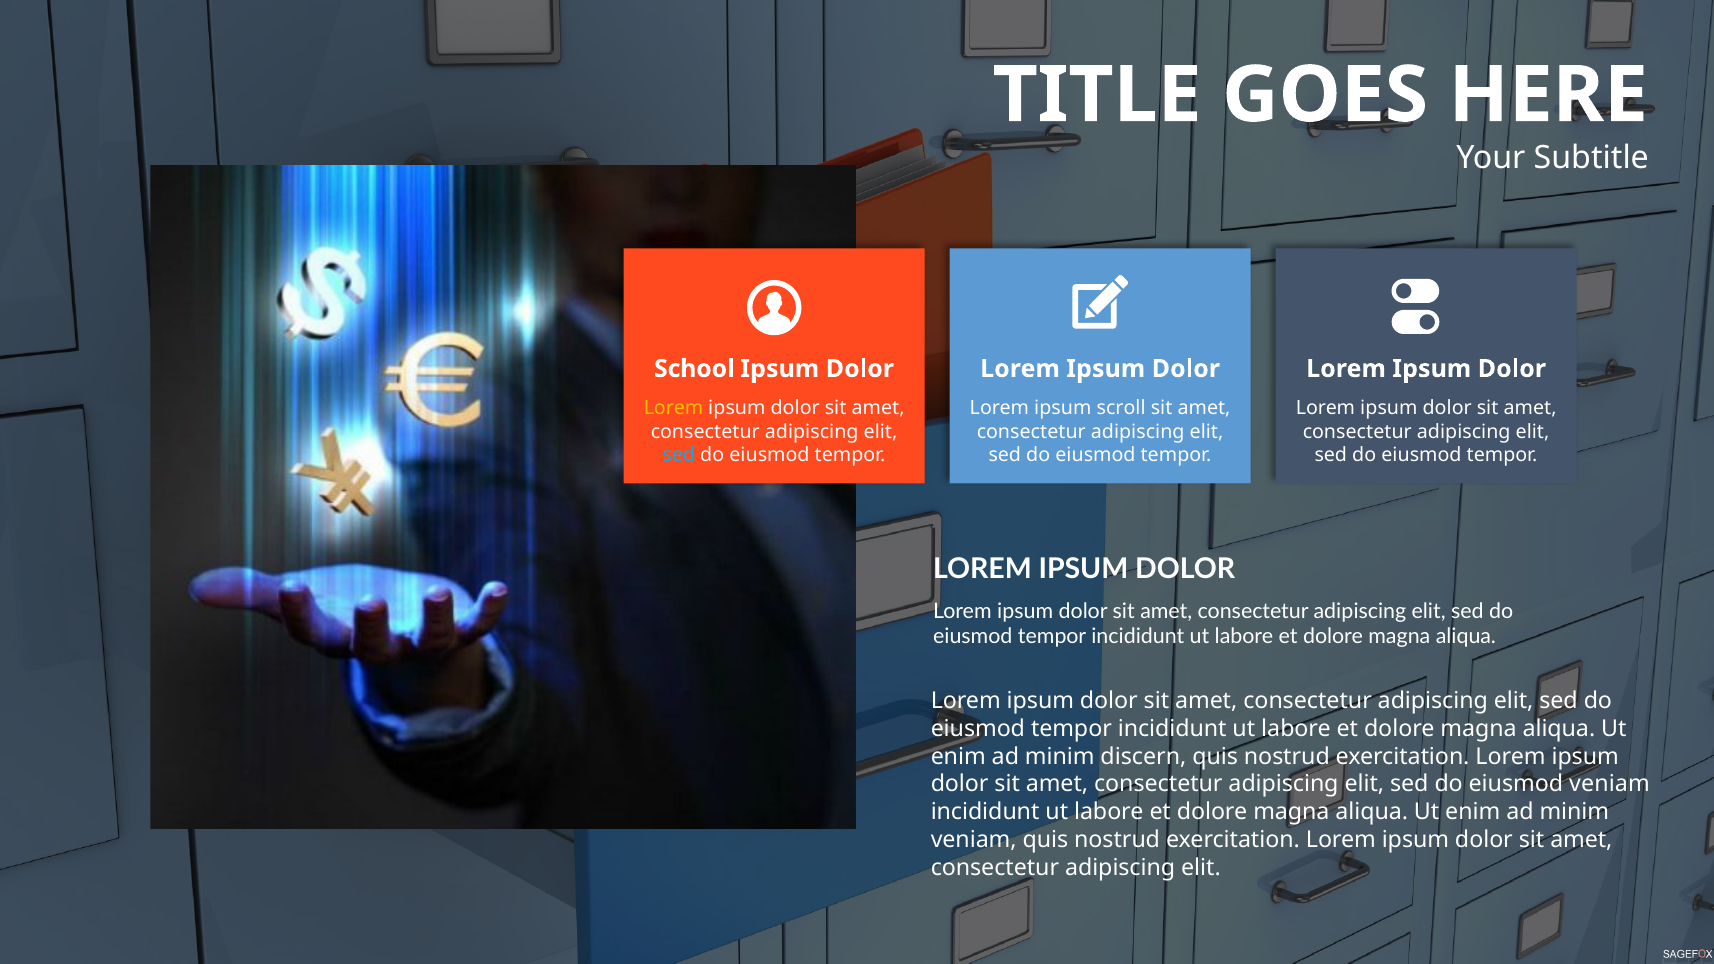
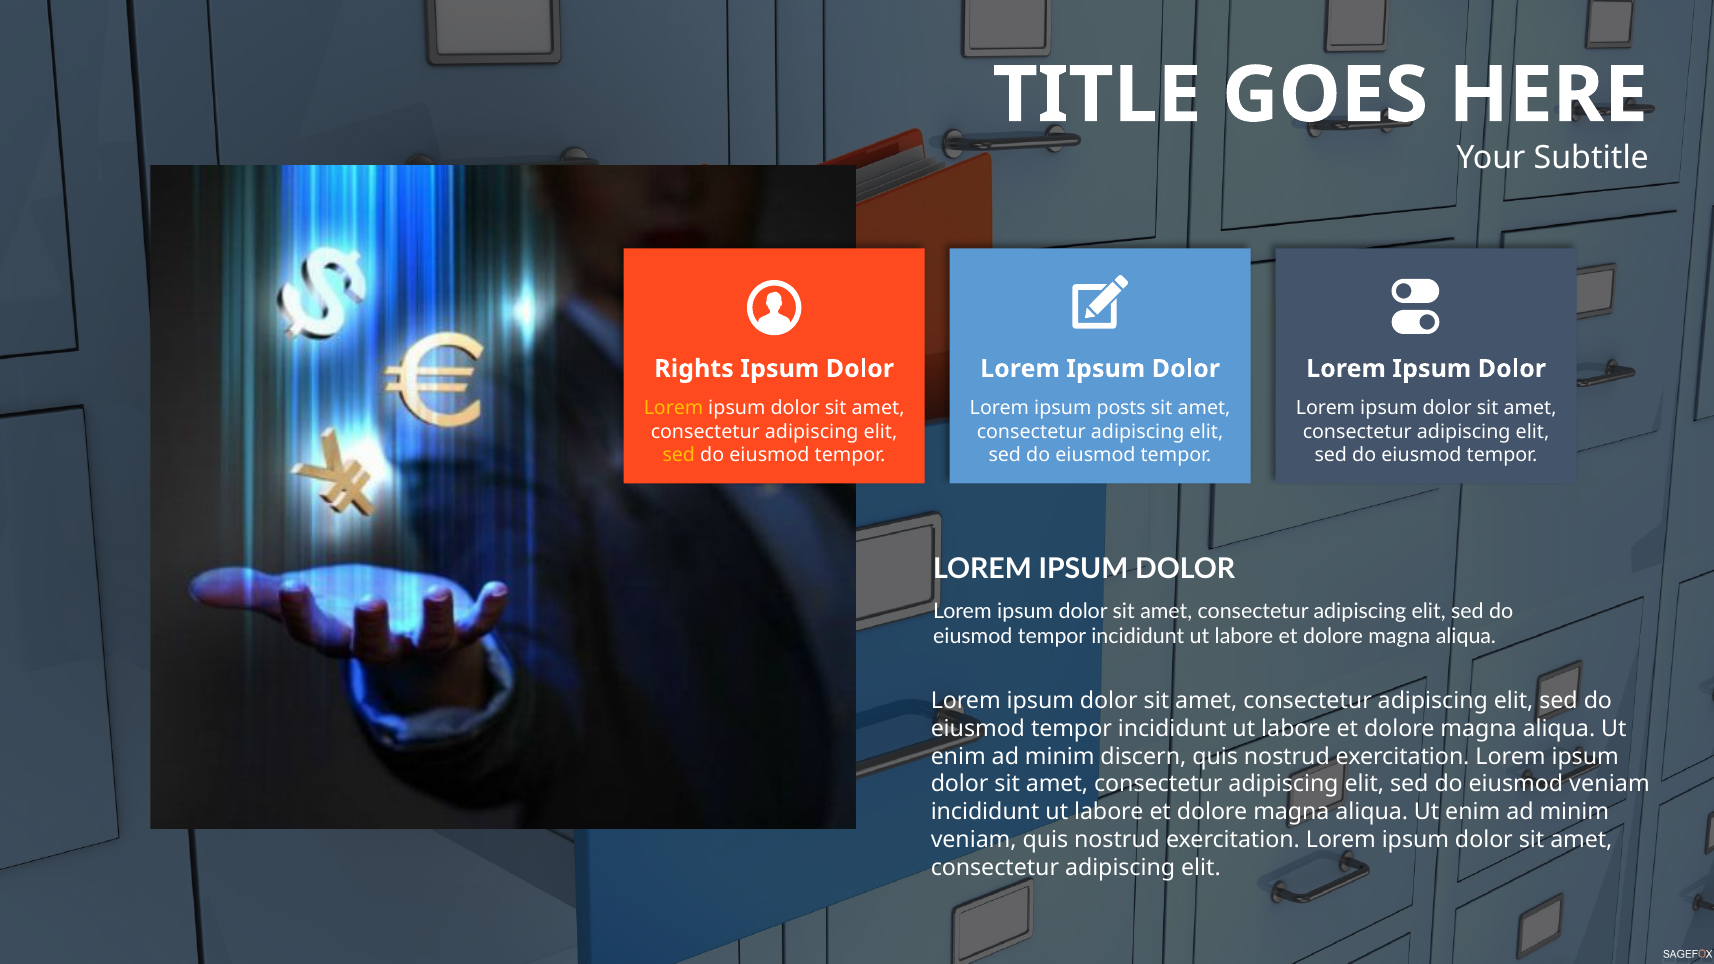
School: School -> Rights
scroll: scroll -> posts
sed at (679, 455) colour: light blue -> yellow
